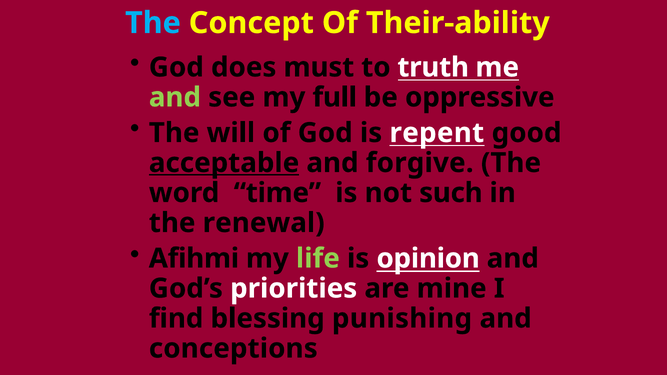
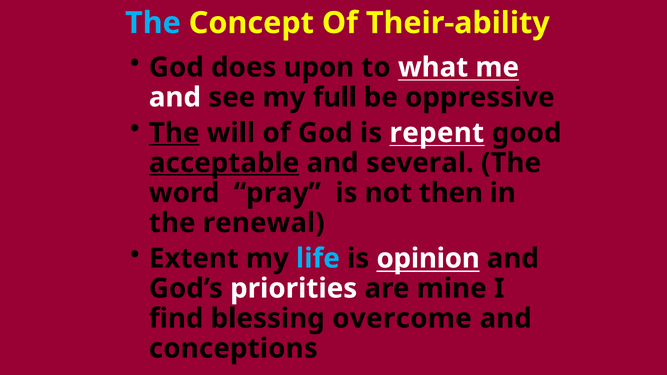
must: must -> upon
truth: truth -> what
and at (175, 97) colour: light green -> white
The at (174, 133) underline: none -> present
forgive: forgive -> several
time: time -> pray
such: such -> then
Afihmi: Afihmi -> Extent
life colour: light green -> light blue
punishing: punishing -> overcome
